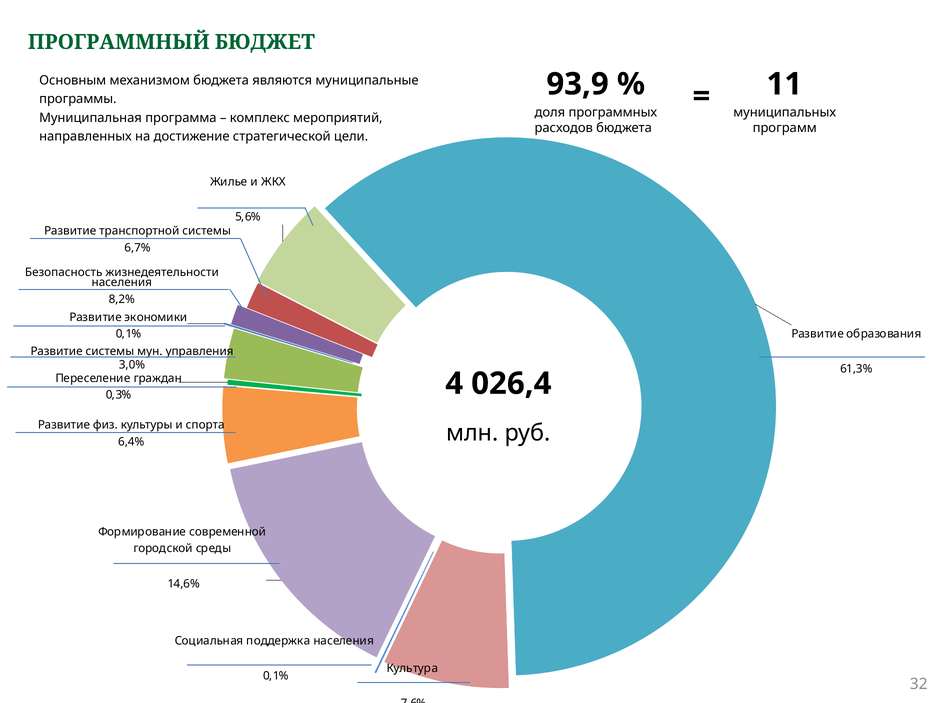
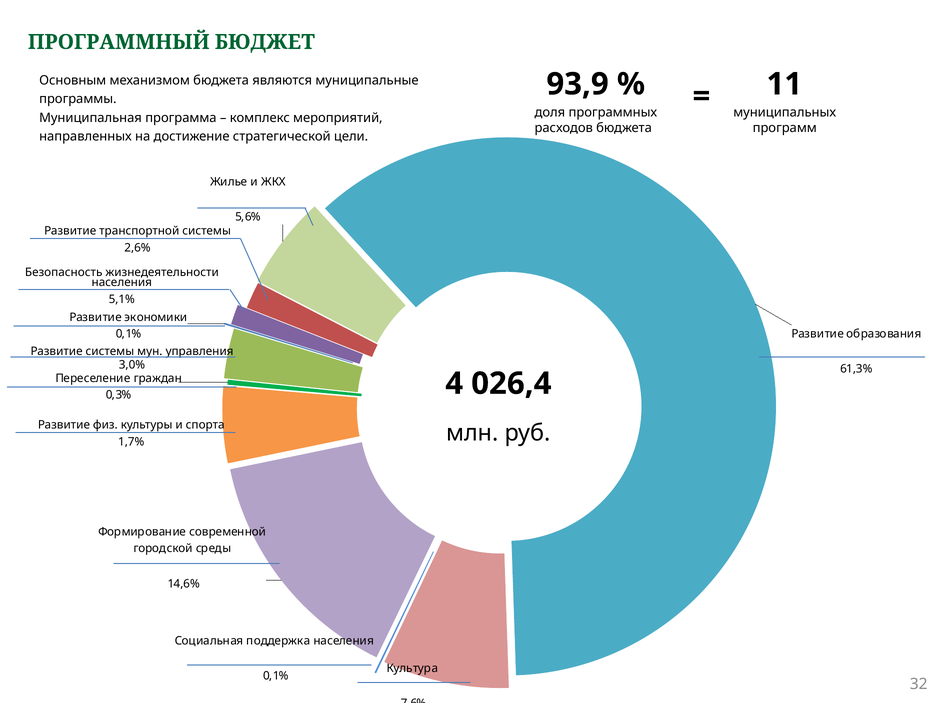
6,7%: 6,7% -> 2,6%
8,2%: 8,2% -> 5,1%
6,4%: 6,4% -> 1,7%
